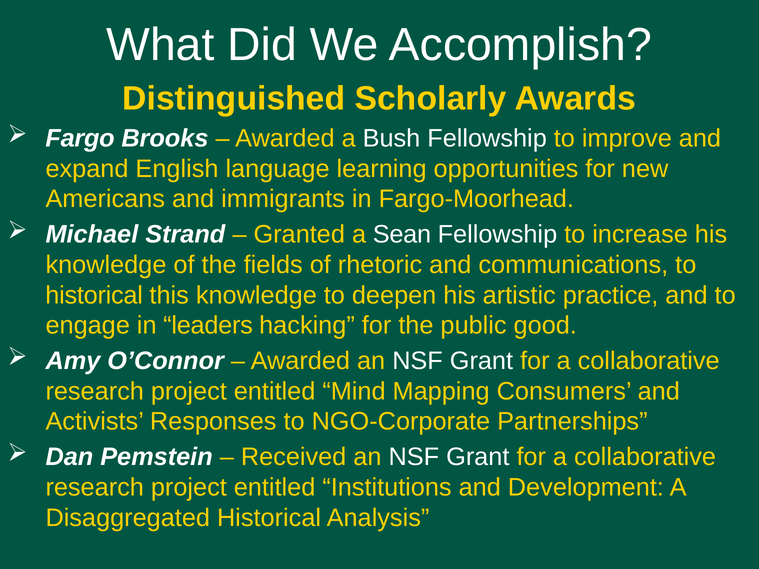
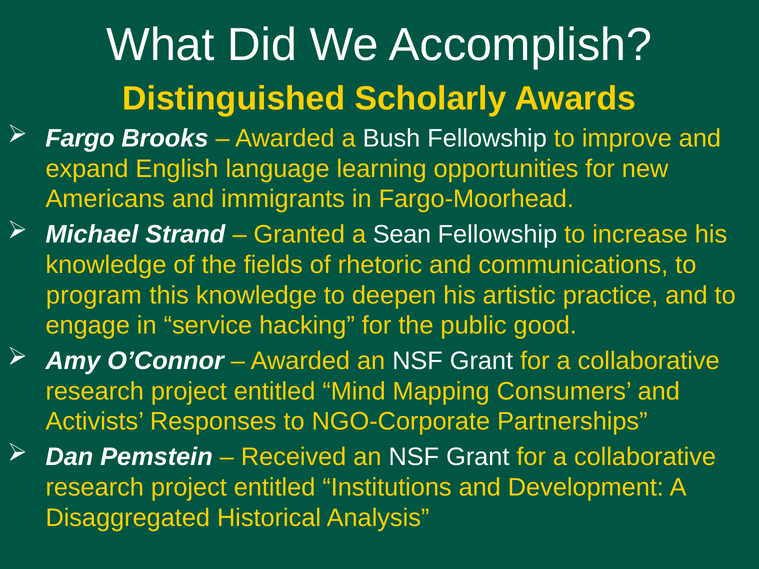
historical at (94, 295): historical -> program
leaders: leaders -> service
